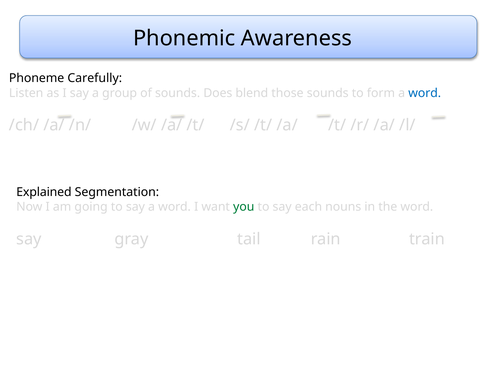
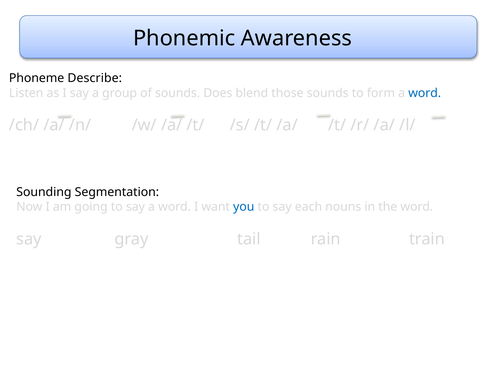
Carefully: Carefully -> Describe
Explained: Explained -> Sounding
you colour: green -> blue
